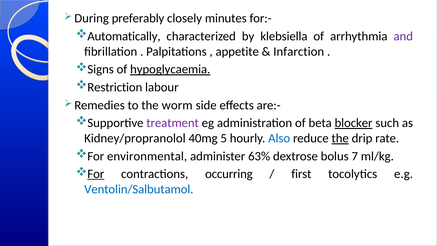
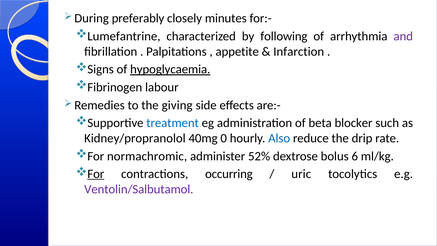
Automatically: Automatically -> Lumefantrine
klebsiella: klebsiella -> following
Restriction: Restriction -> Fibrinogen
worm: worm -> giving
treatment colour: purple -> blue
blocker underline: present -> none
5: 5 -> 0
the at (340, 138) underline: present -> none
environmental: environmental -> normachromic
63%: 63% -> 52%
7: 7 -> 6
first: first -> uric
Ventolin/Salbutamol colour: blue -> purple
